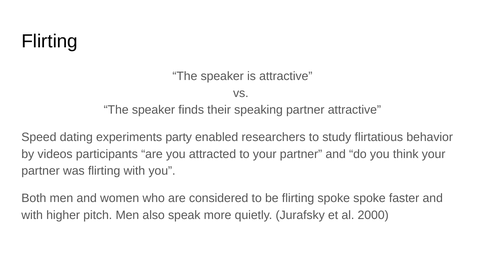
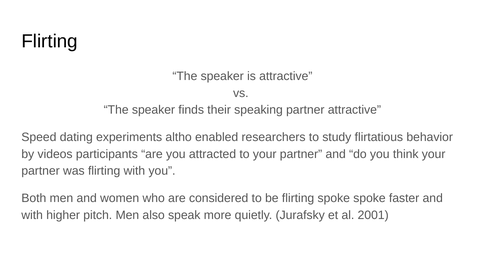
party: party -> altho
2000: 2000 -> 2001
